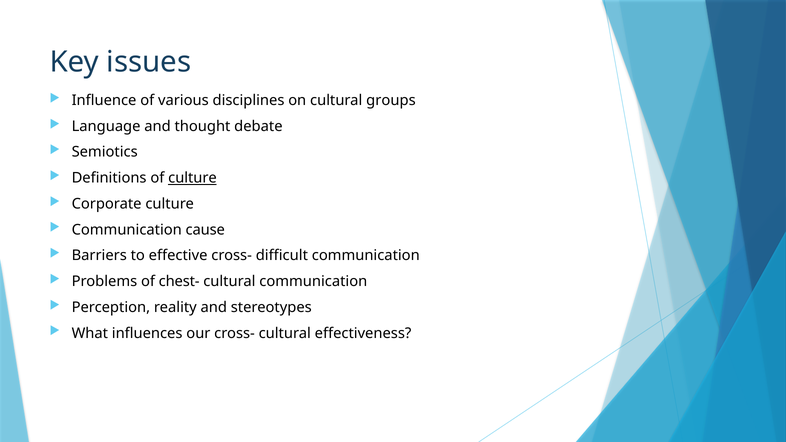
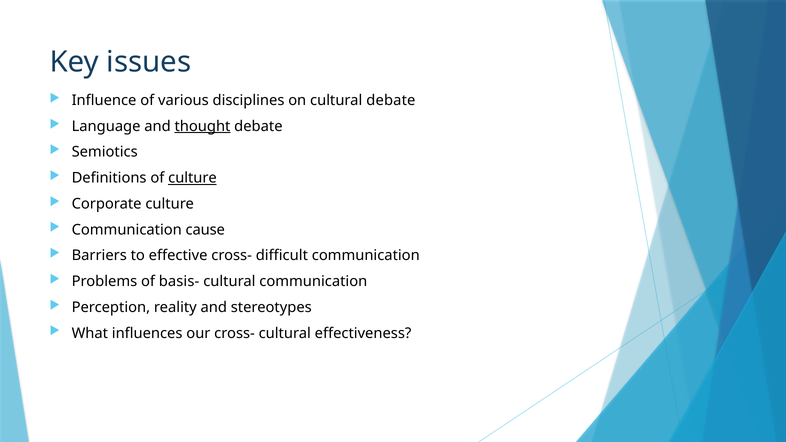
cultural groups: groups -> debate
thought underline: none -> present
chest-: chest- -> basis-
